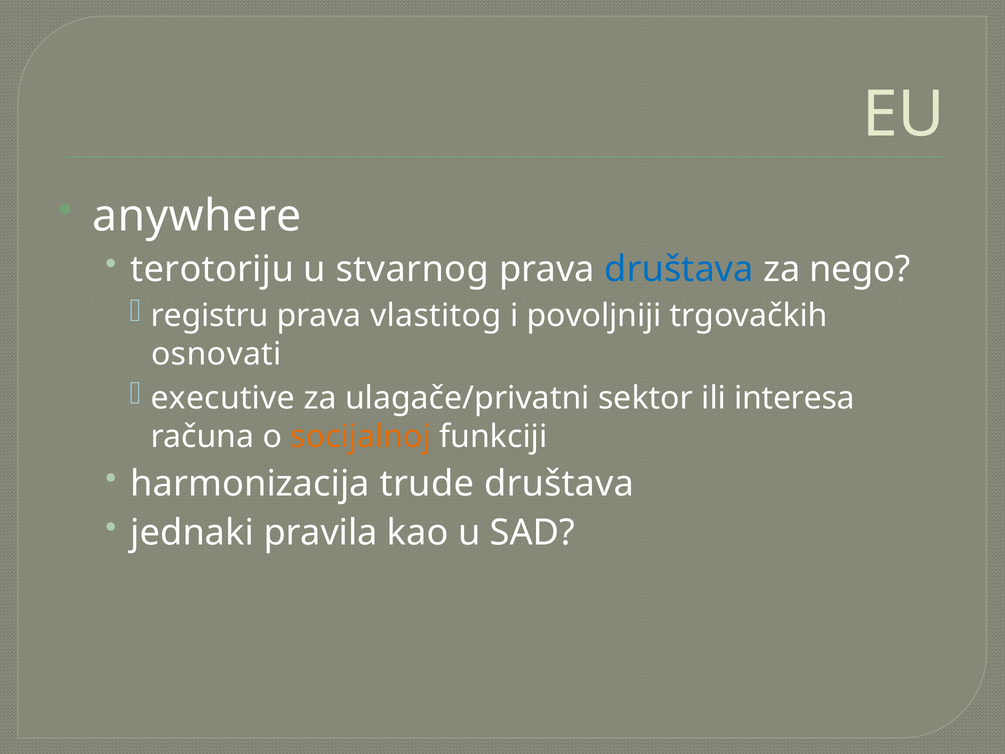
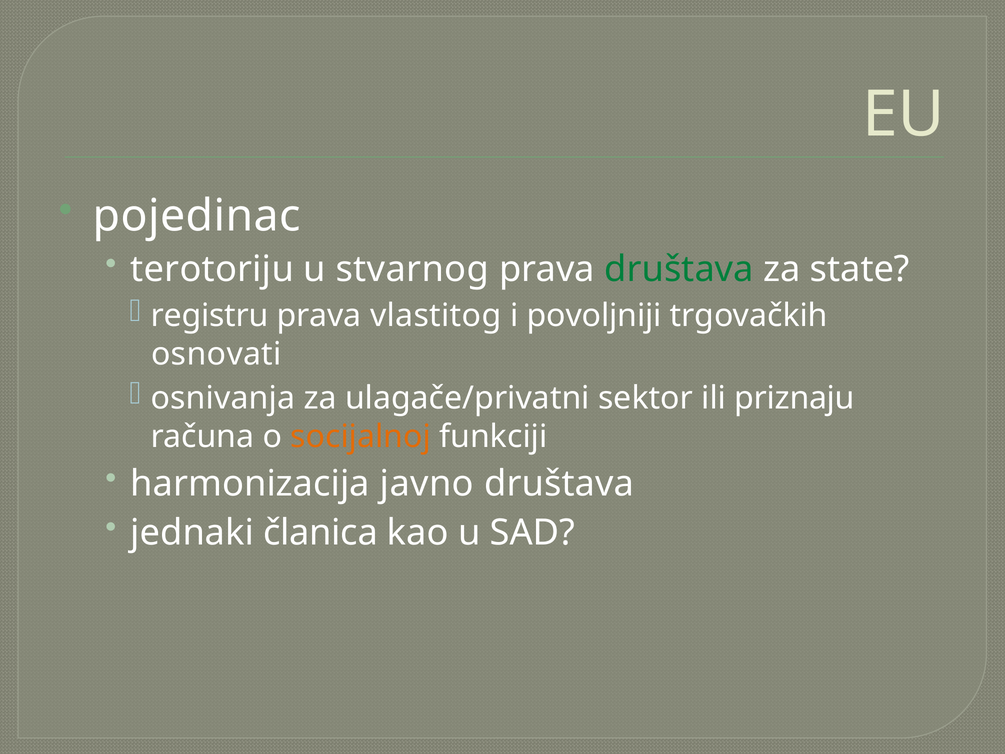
anywhere: anywhere -> pojedinac
društava at (679, 269) colour: blue -> green
nego: nego -> state
executive: executive -> osnivanja
interesa: interesa -> priznaju
trude: trude -> javno
pravila: pravila -> članica
